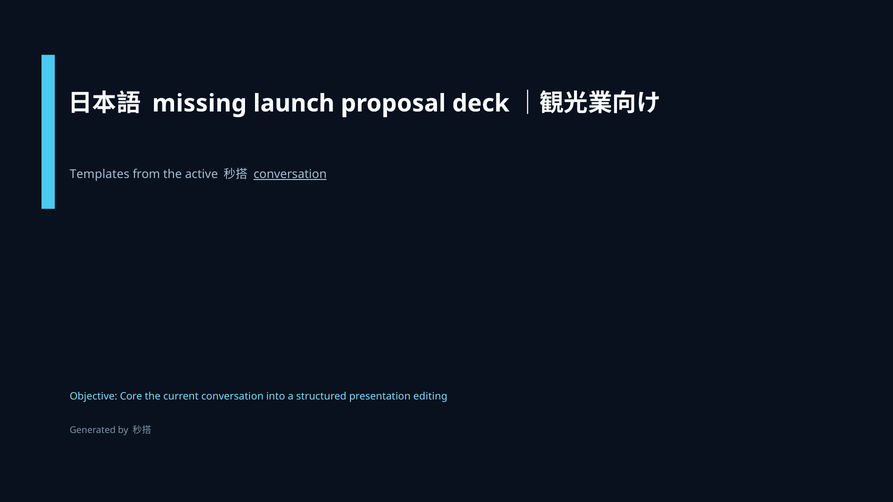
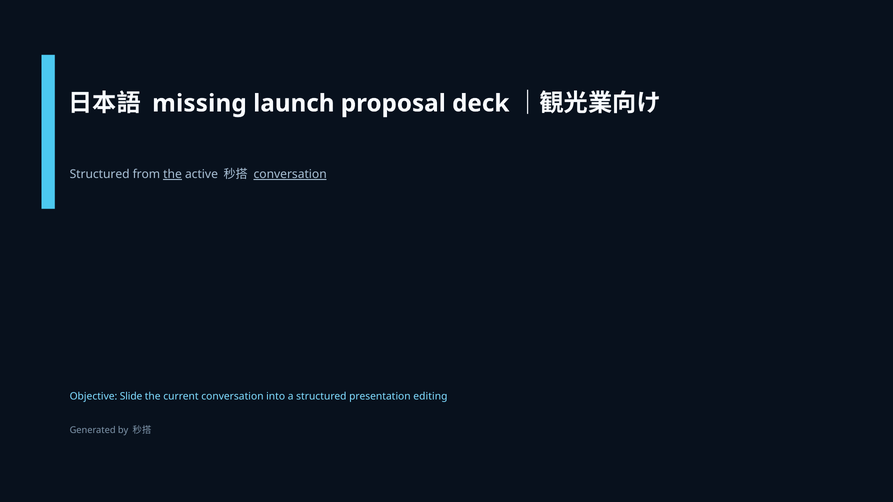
Templates at (100, 174): Templates -> Structured
the at (173, 174) underline: none -> present
Core: Core -> Slide
